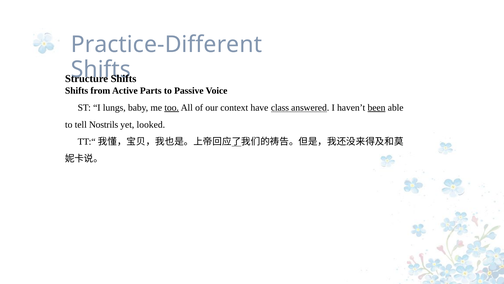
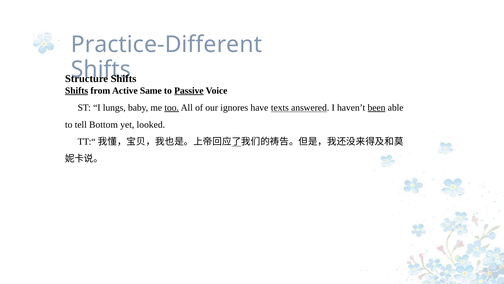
Shifts at (77, 90) underline: none -> present
Parts: Parts -> Same
Passive underline: none -> present
context: context -> ignores
class: class -> texts
Nostrils: Nostrils -> Bottom
